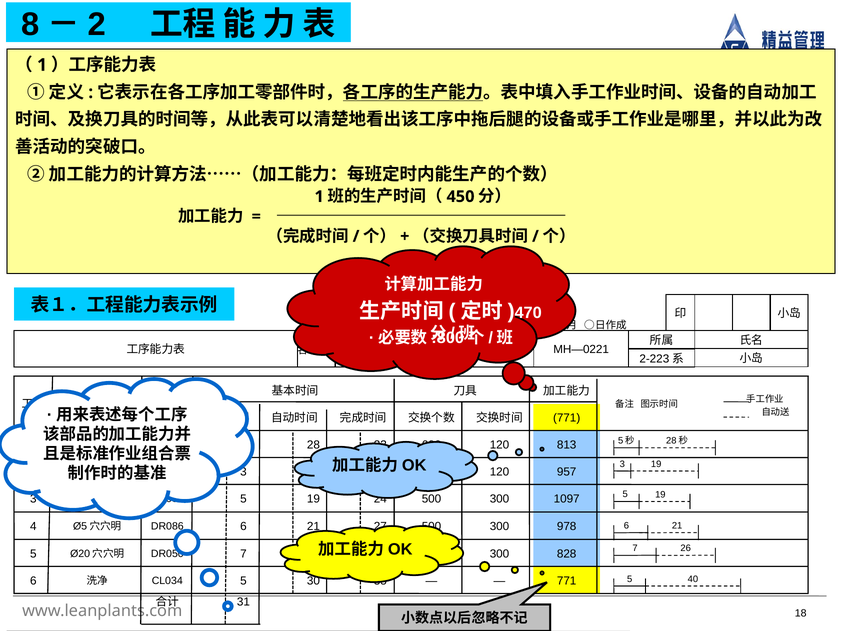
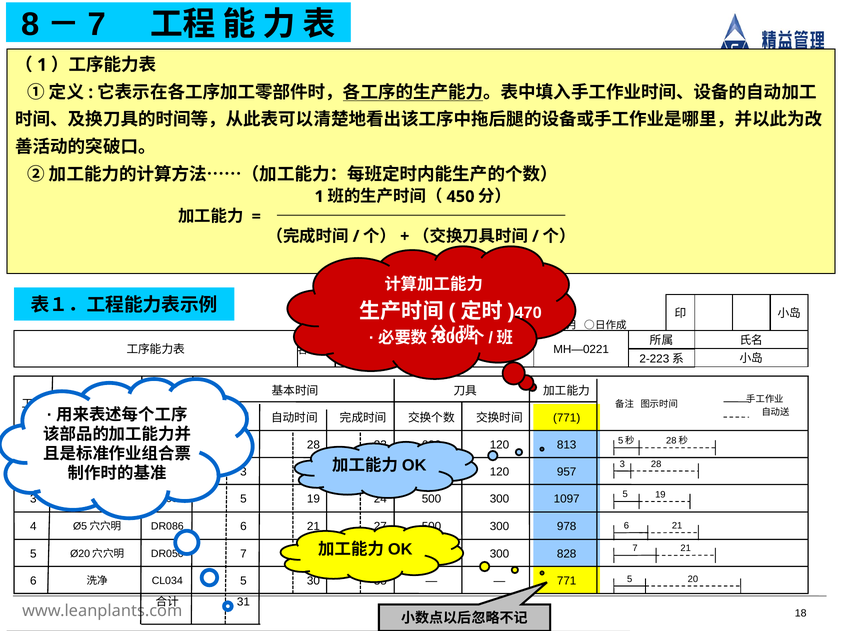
2 at (97, 24): 2 -> 7
3 19: 19 -> 28
7 26: 26 -> 21
40: 40 -> 20
